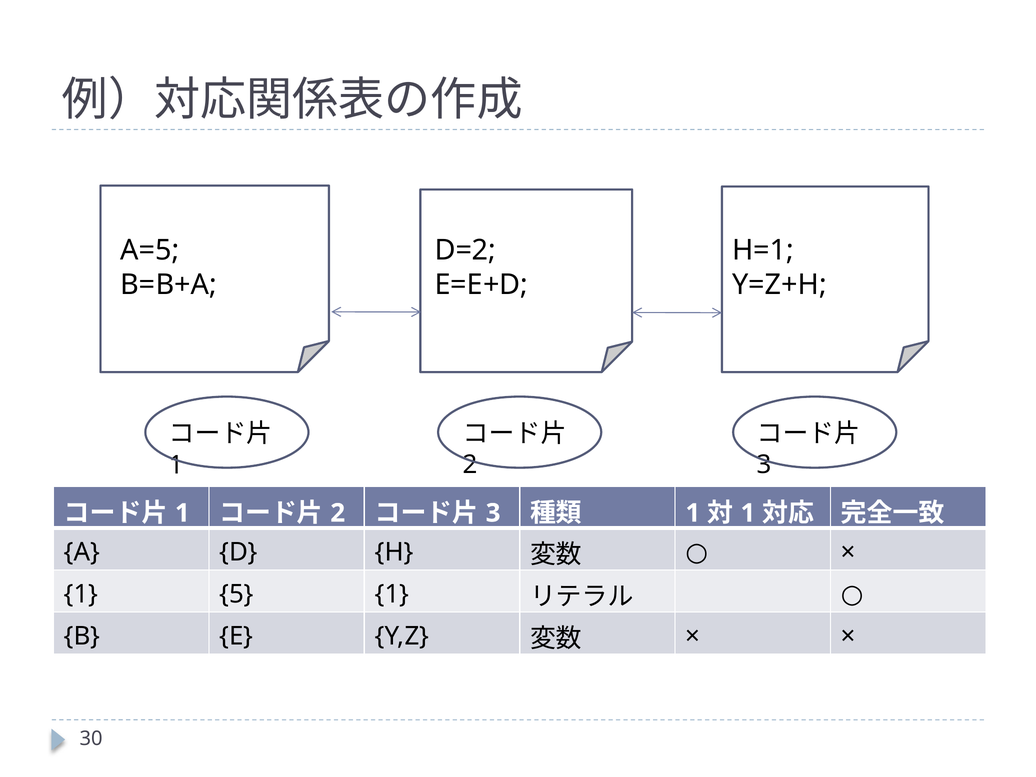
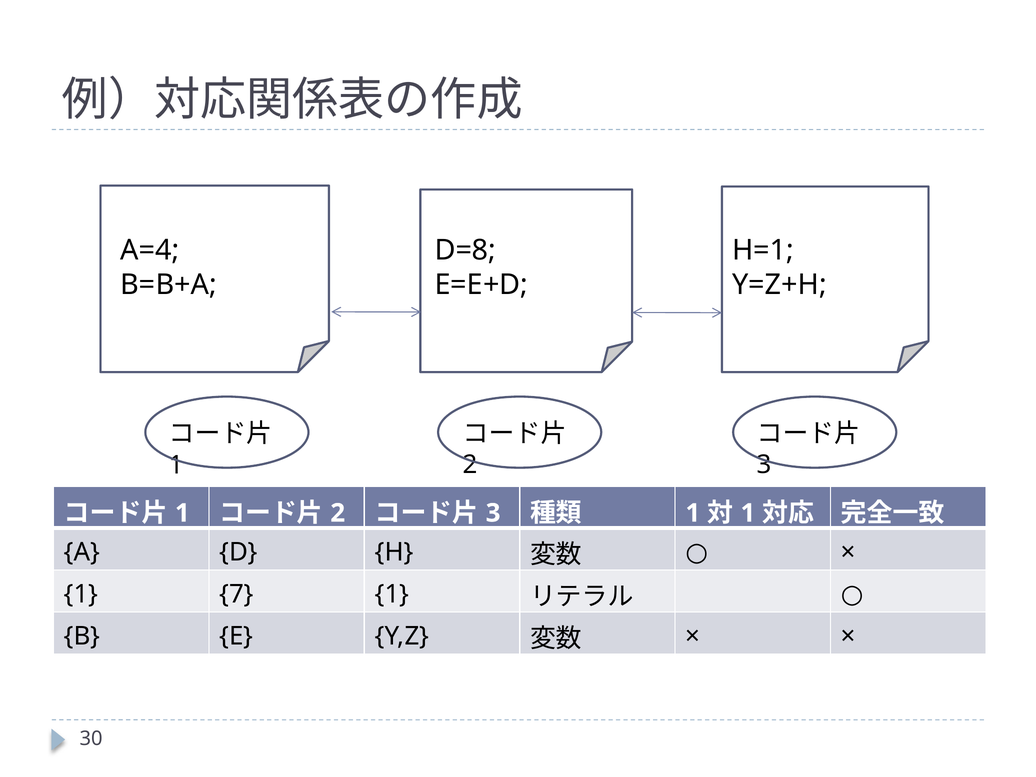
A=5: A=5 -> A=4
D=2: D=2 -> D=8
5: 5 -> 7
